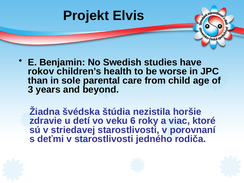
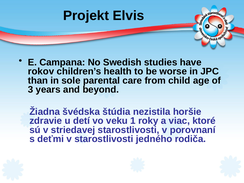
Benjamin: Benjamin -> Campana
6: 6 -> 1
